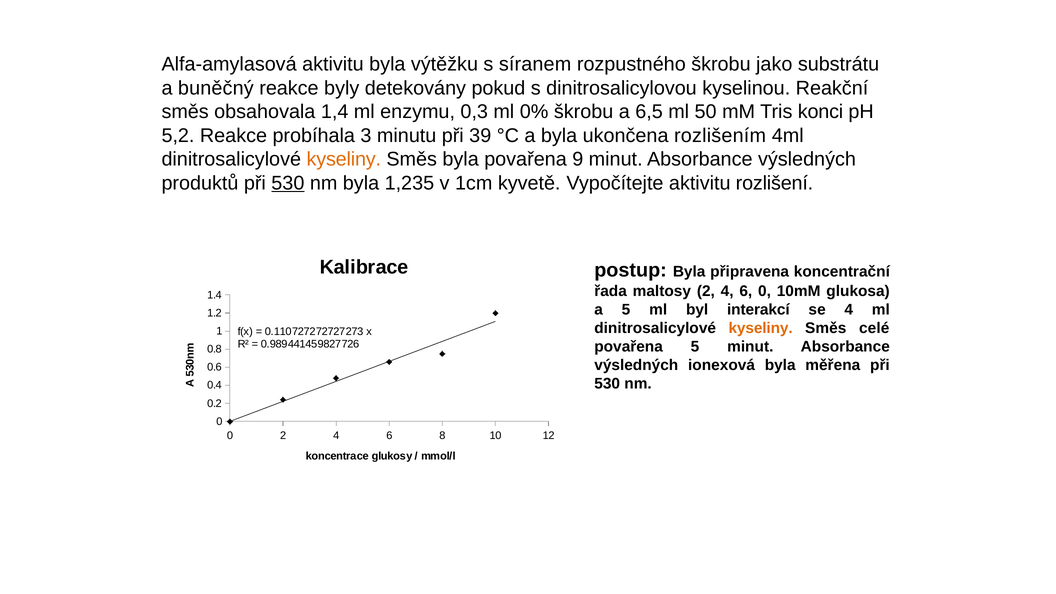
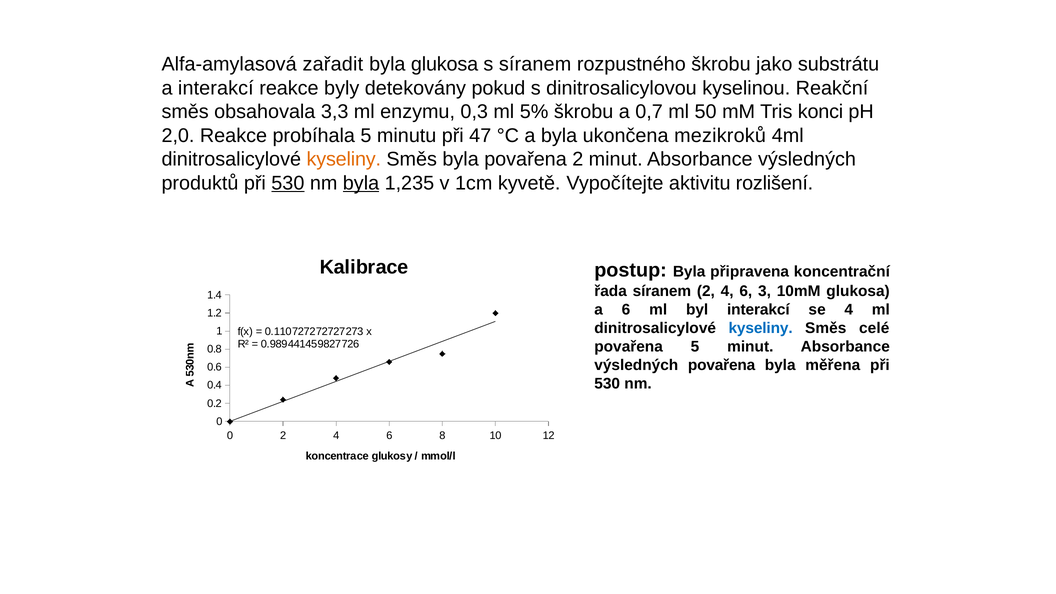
Alfa-amylasová aktivitu: aktivitu -> zařadit
byla výtěžku: výtěžku -> glukosa
a buněčný: buněčný -> interakcí
1,4: 1,4 -> 3,3
0%: 0% -> 5%
6,5: 6,5 -> 0,7
5,2: 5,2 -> 2,0
probíhala 3: 3 -> 5
39: 39 -> 47
rozlišením: rozlišením -> mezikroků
povařena 9: 9 -> 2
byla at (361, 183) underline: none -> present
řada maltosy: maltosy -> síranem
6 0: 0 -> 3
5 at (626, 310): 5 -> 6
kyseliny at (761, 328) colour: orange -> blue
výsledných ionexová: ionexová -> povařena
